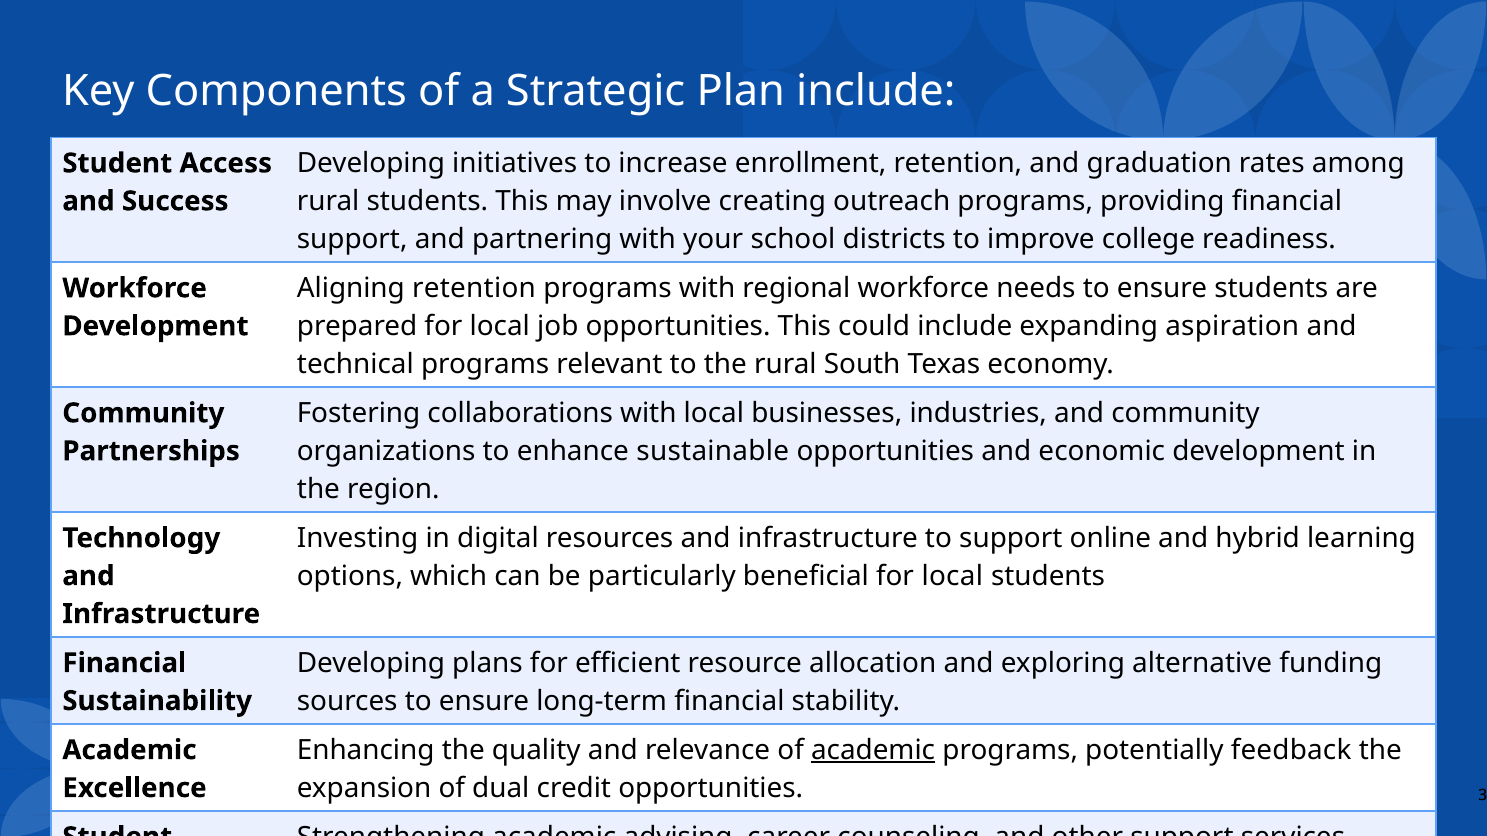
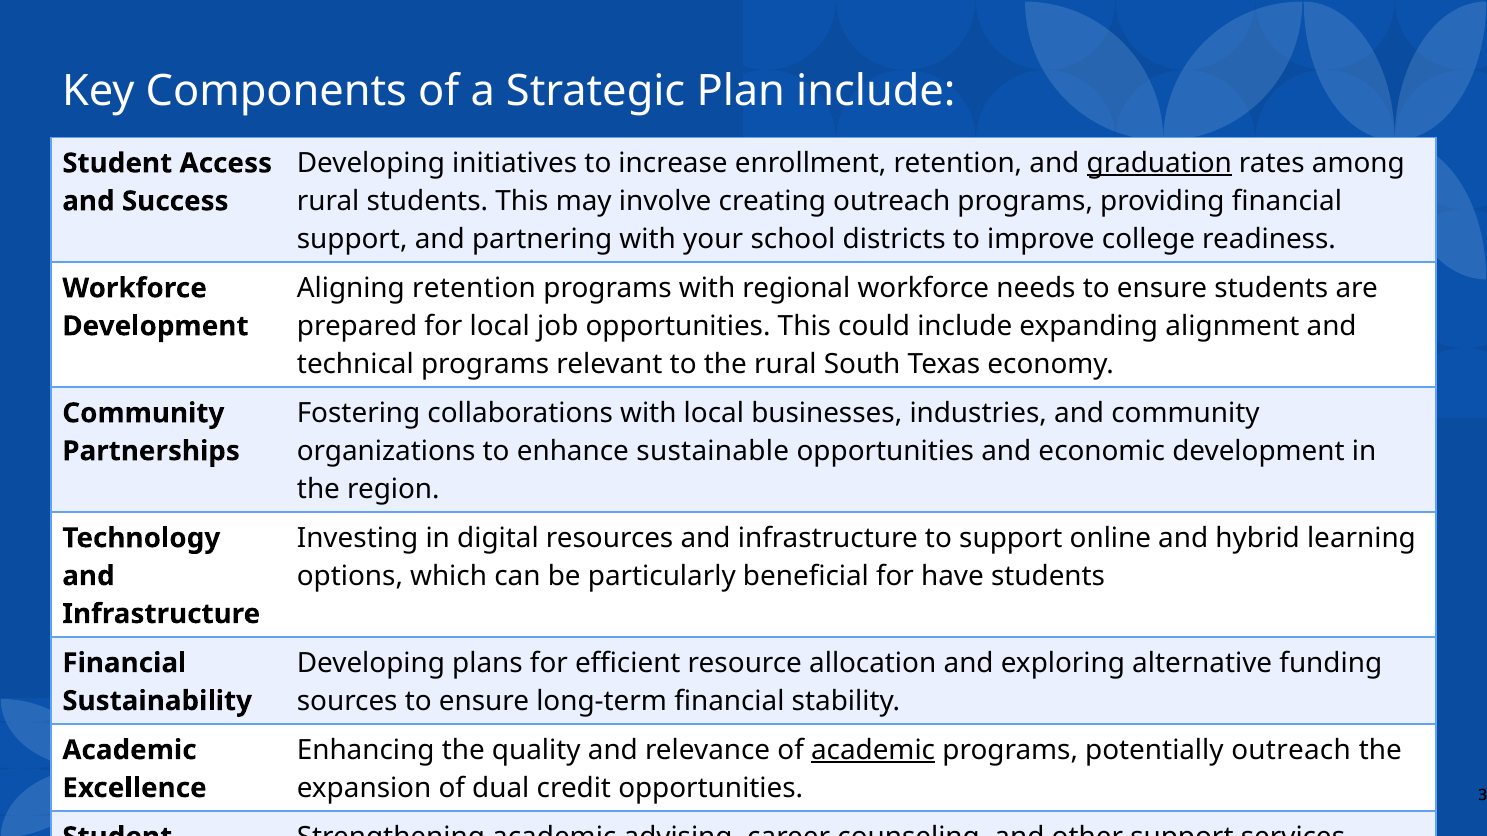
graduation underline: none -> present
aspiration: aspiration -> alignment
beneficial for local: local -> have
potentially feedback: feedback -> outreach
